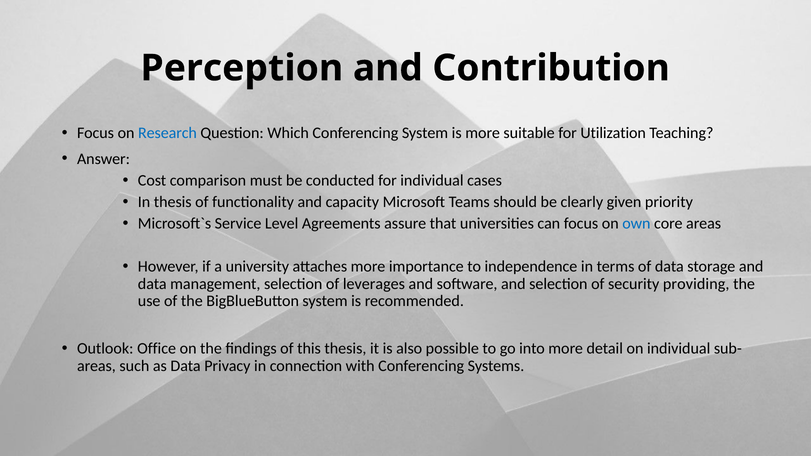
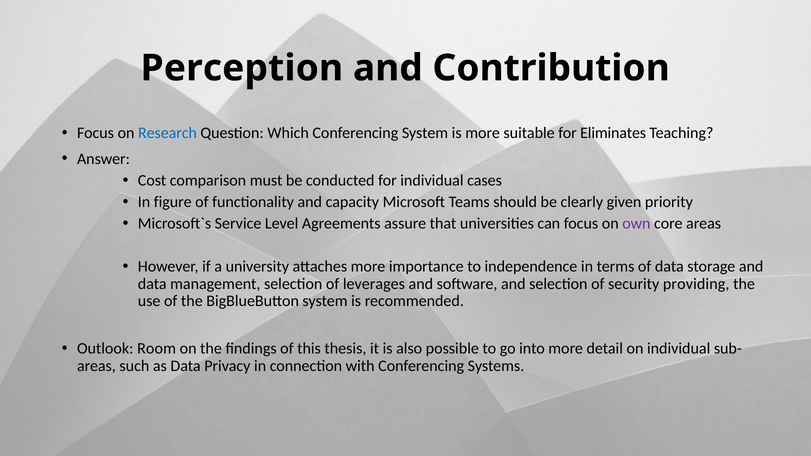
Utilization: Utilization -> Eliminates
In thesis: thesis -> figure
own colour: blue -> purple
Office: Office -> Room
